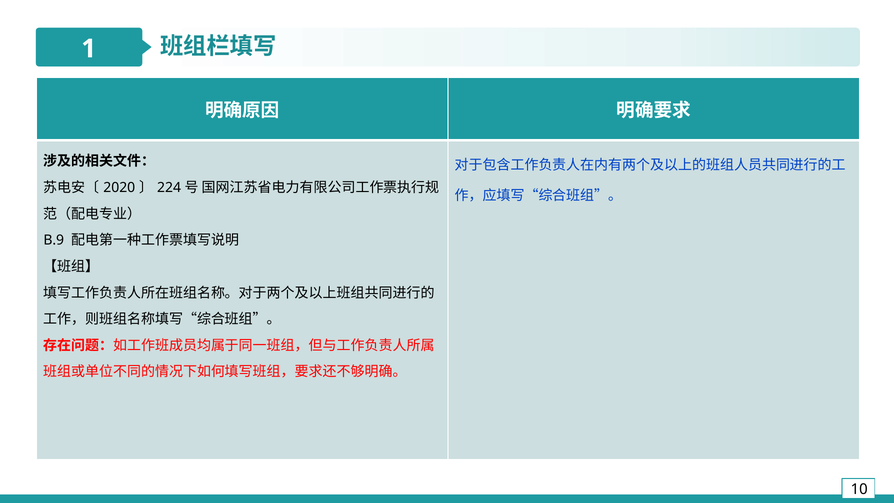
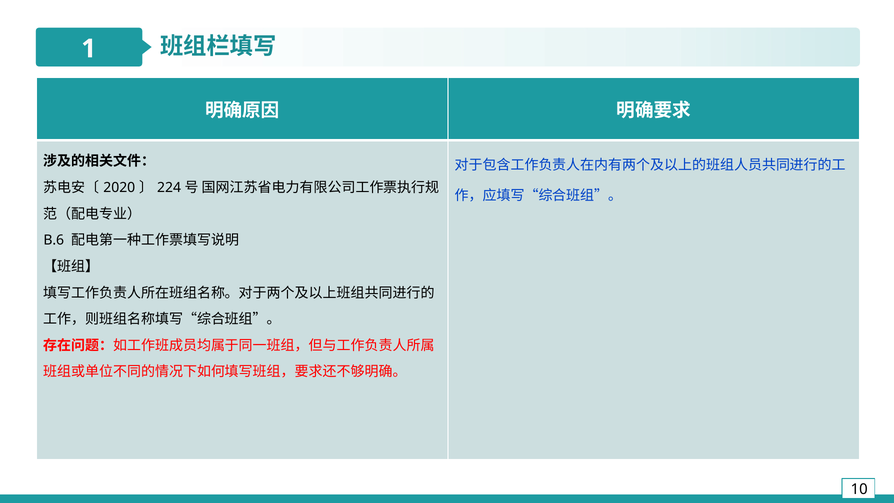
B.9: B.9 -> B.6
